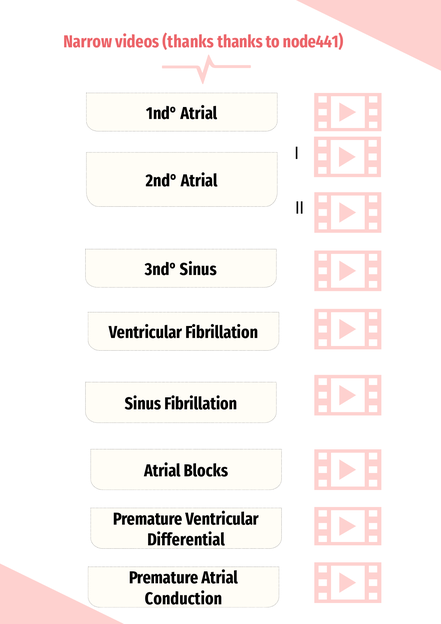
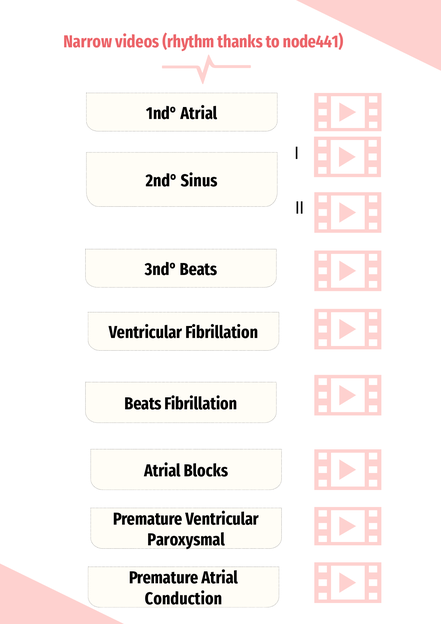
videos thanks: thanks -> rhythm
2nd° Atrial: Atrial -> Sinus
3nd° Sinus: Sinus -> Beats
Sinus at (143, 404): Sinus -> Beats
Differential: Differential -> Paroxysmal
